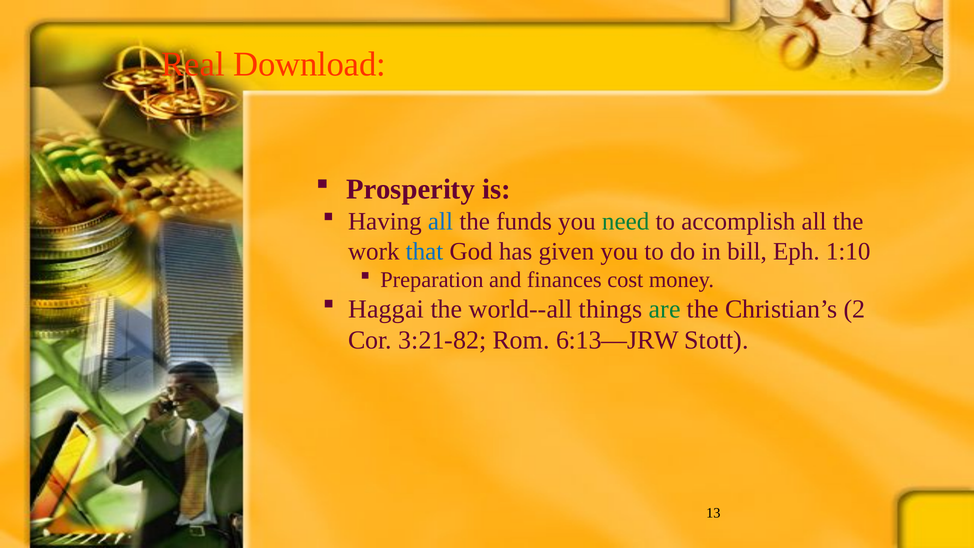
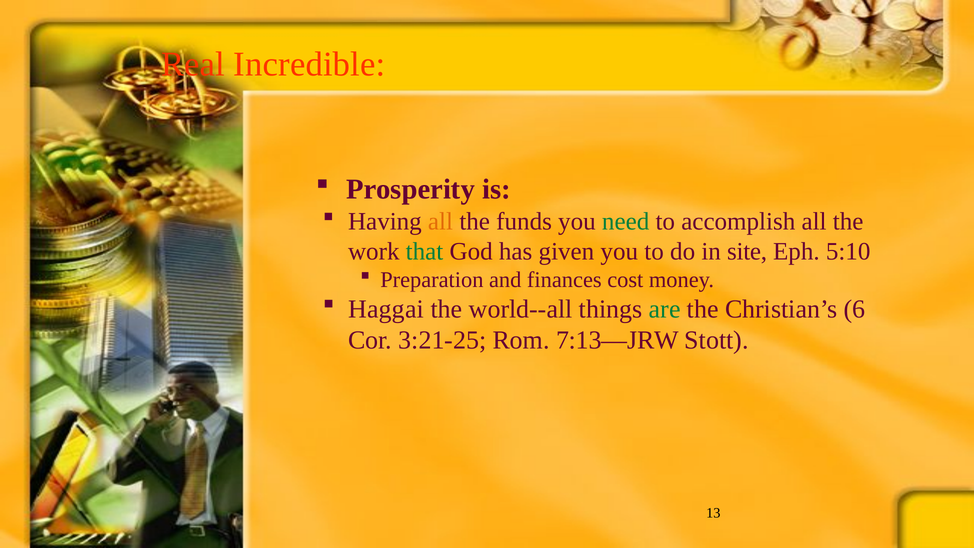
Download: Download -> Incredible
all at (441, 221) colour: blue -> orange
that colour: blue -> green
bill: bill -> site
1:10: 1:10 -> 5:10
2: 2 -> 6
3:21-82: 3:21-82 -> 3:21-25
6:13—JRW: 6:13—JRW -> 7:13—JRW
